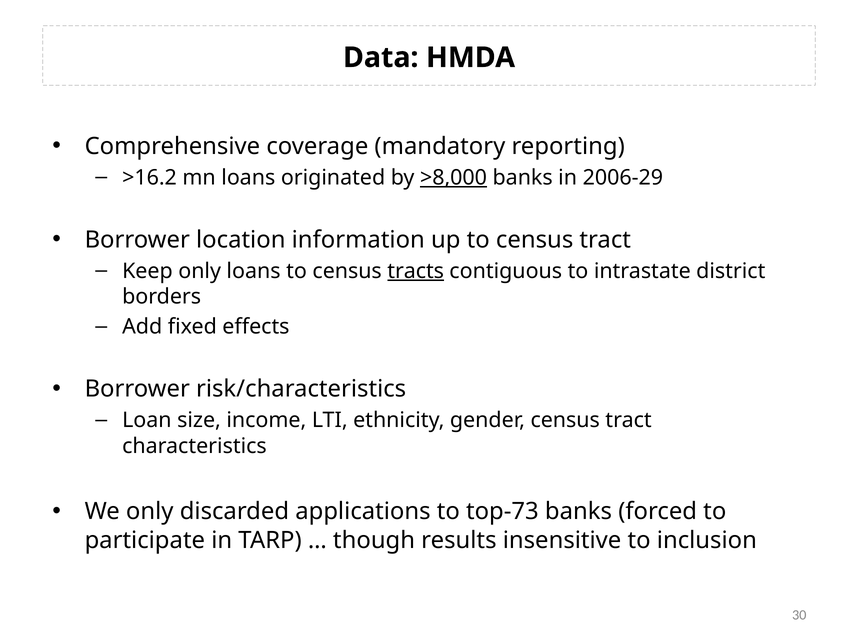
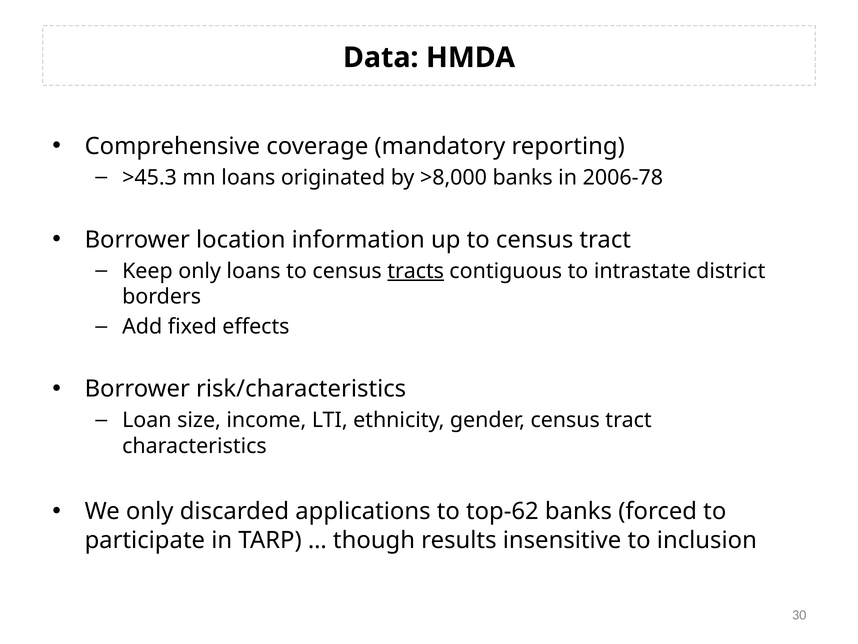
>16.2: >16.2 -> >45.3
>8,000 underline: present -> none
2006-29: 2006-29 -> 2006-78
top-73: top-73 -> top-62
